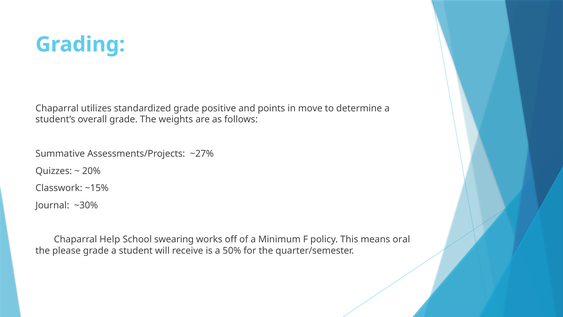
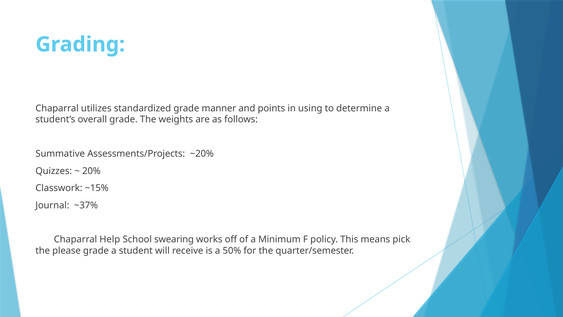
positive: positive -> manner
move: move -> using
~27%: ~27% -> ~20%
~30%: ~30% -> ~37%
oral: oral -> pick
